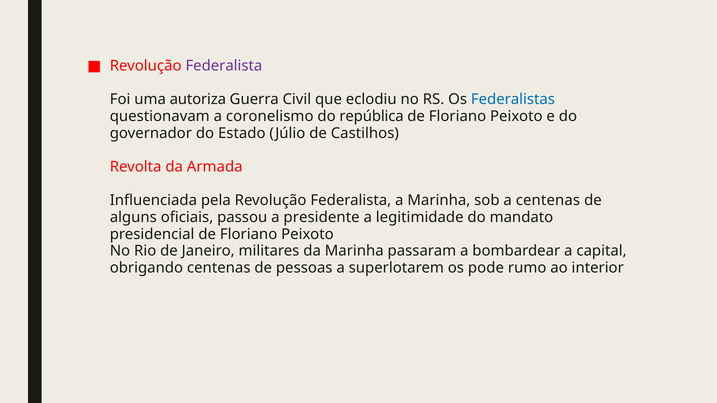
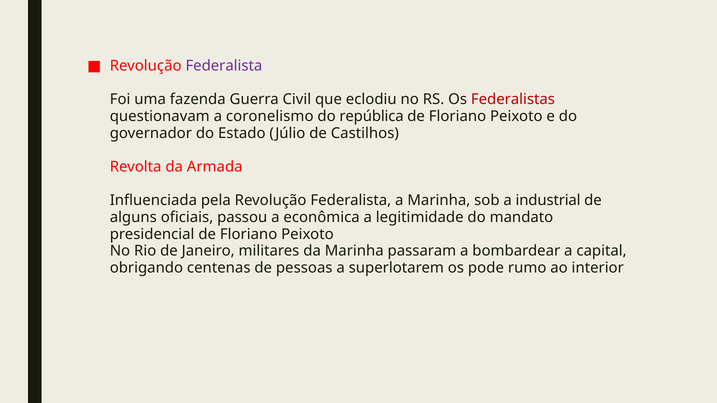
autoriza: autoriza -> fazenda
Federalistas colour: blue -> red
a centenas: centenas -> industrial
presidente: presidente -> econômica
